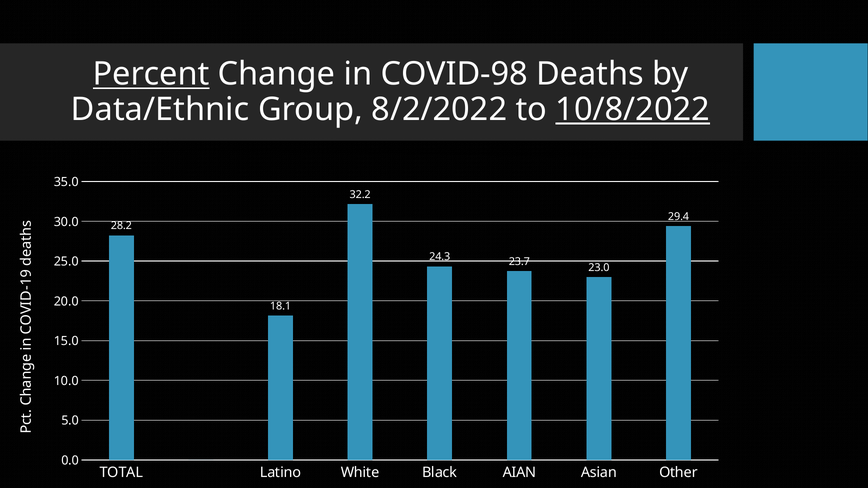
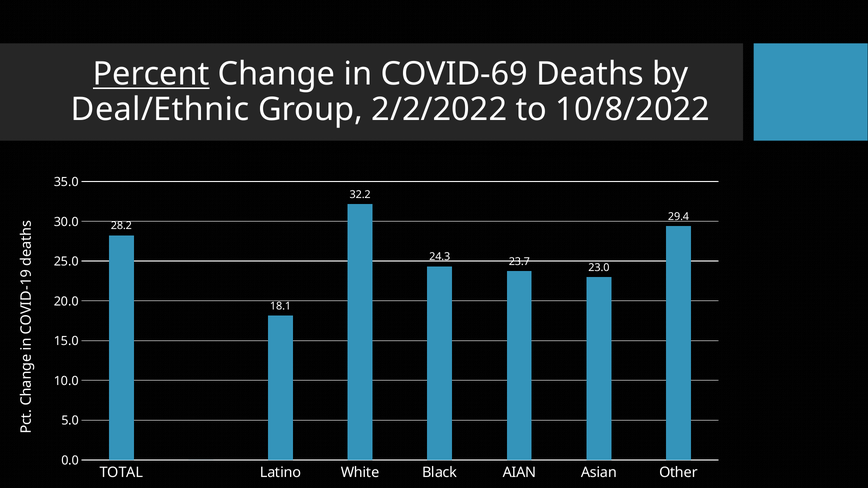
COVID-98: COVID-98 -> COVID-69
Data/Ethnic: Data/Ethnic -> Deal/Ethnic
8/2/2022: 8/2/2022 -> 2/2/2022
10/8/2022 underline: present -> none
